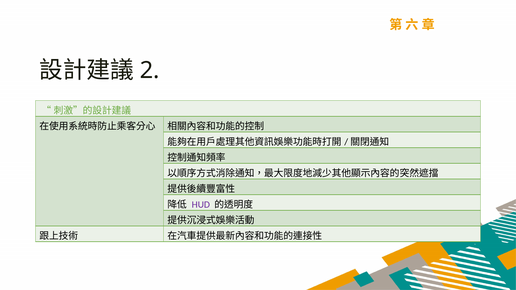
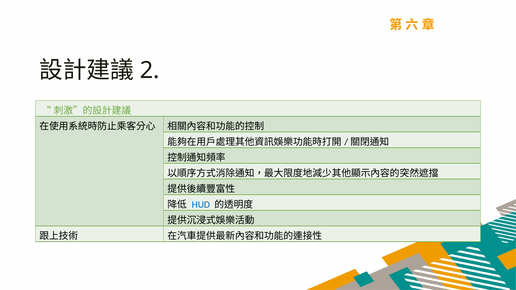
HUD colour: purple -> blue
